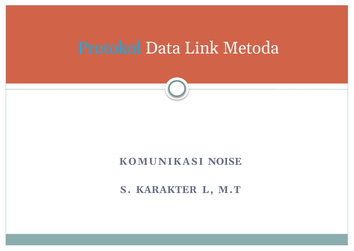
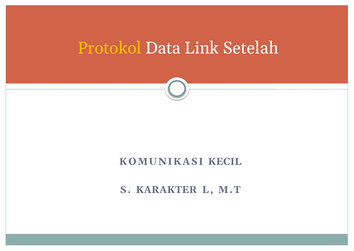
Protokol colour: light blue -> yellow
Metoda: Metoda -> Setelah
NOISE: NOISE -> KECIL
